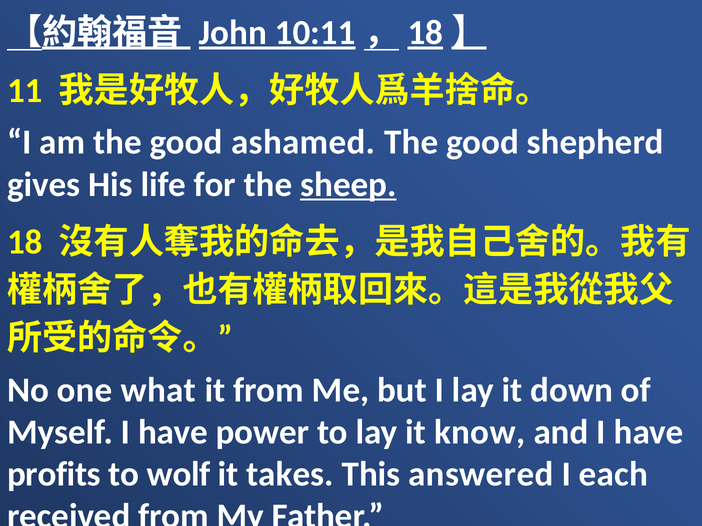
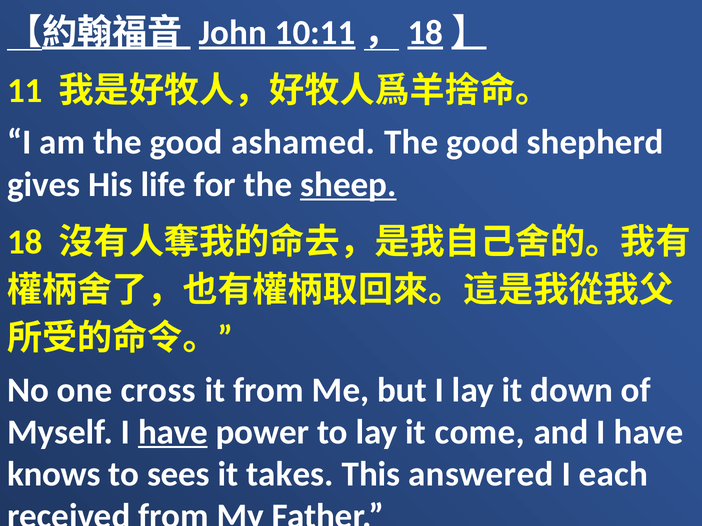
what: what -> cross
have at (173, 432) underline: none -> present
know: know -> come
profits: profits -> knows
wolf: wolf -> sees
